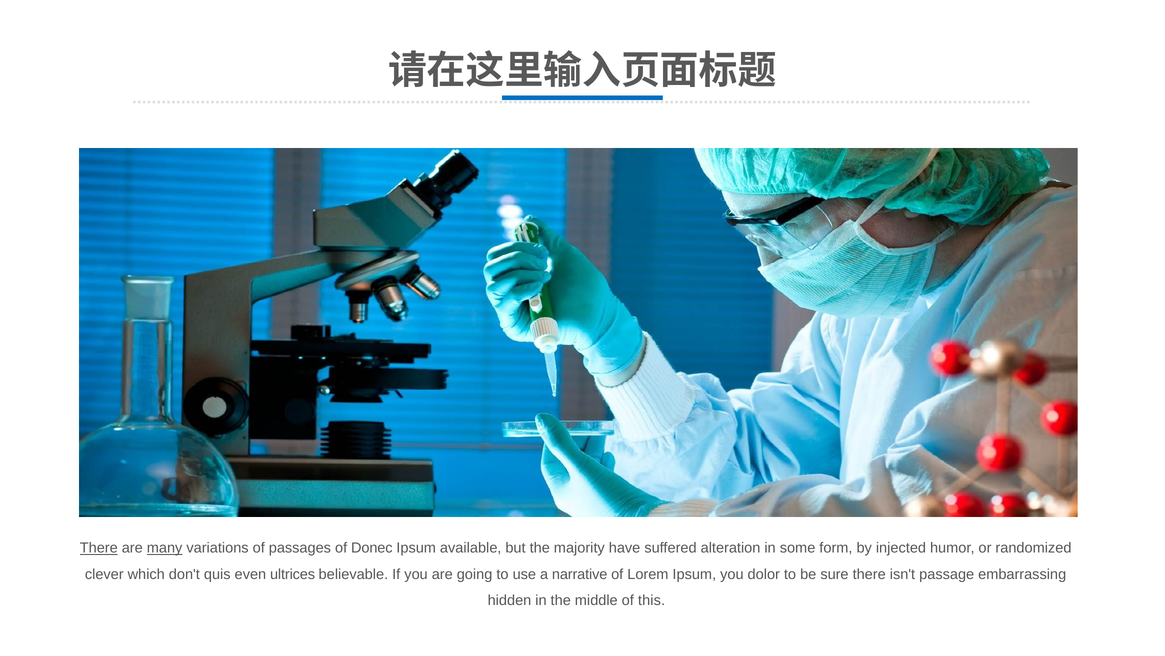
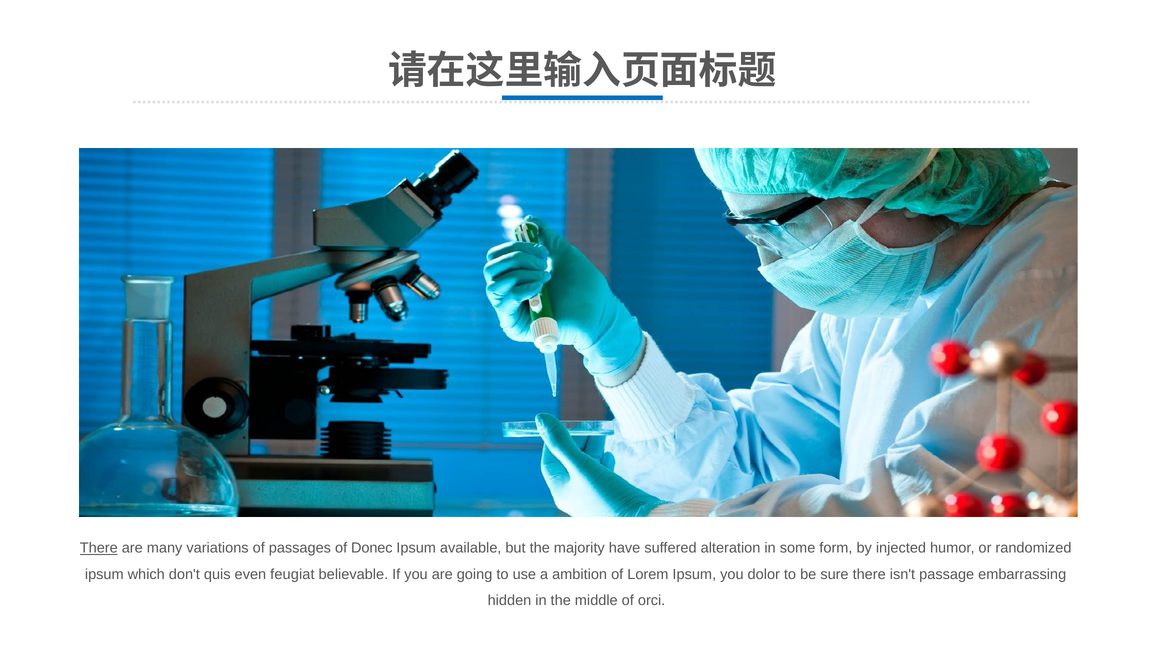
many underline: present -> none
clever at (104, 574): clever -> ipsum
ultrices: ultrices -> feugiat
narrative: narrative -> ambition
this: this -> orci
